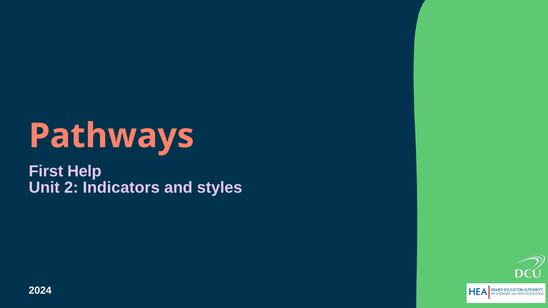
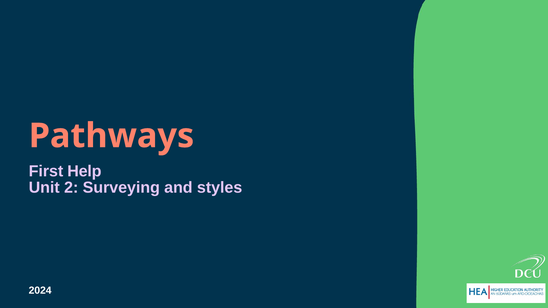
Indicators: Indicators -> Surveying
